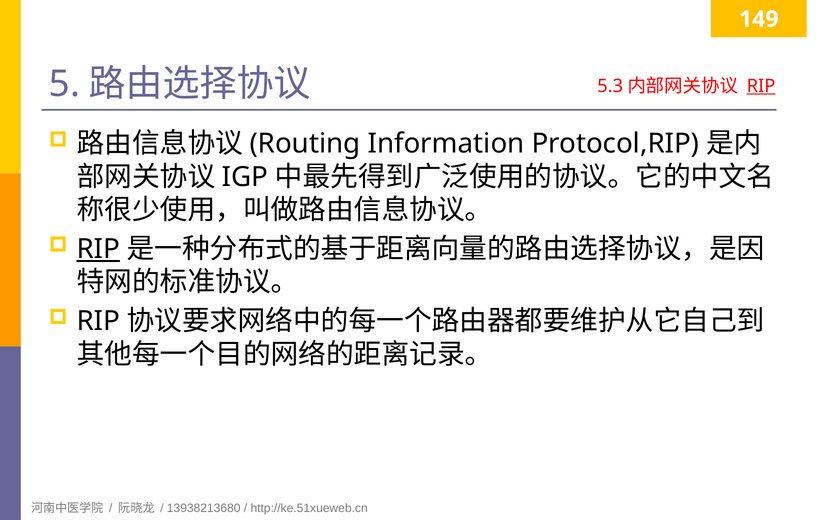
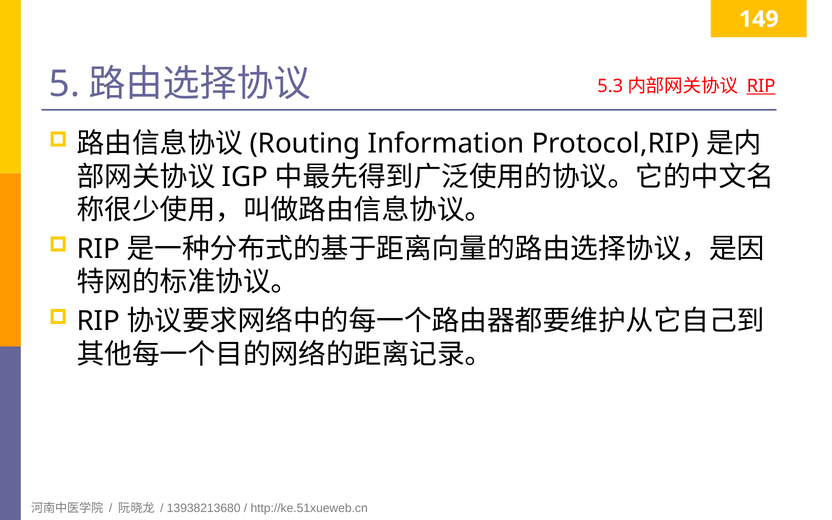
RIP at (98, 249) underline: present -> none
